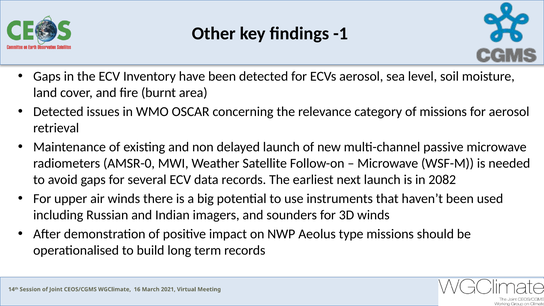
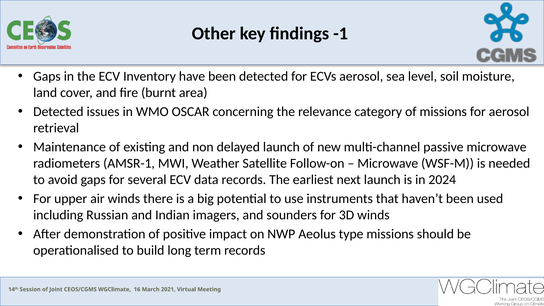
AMSR-0: AMSR-0 -> AMSR-1
2082: 2082 -> 2024
